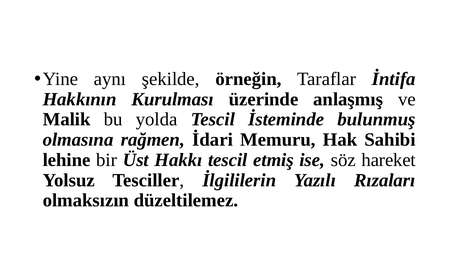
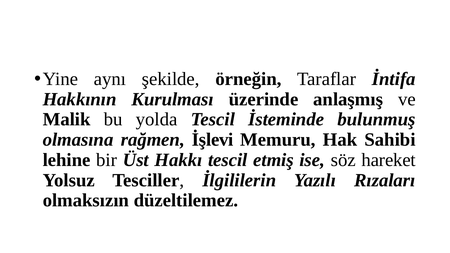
İdari: İdari -> İşlevi
